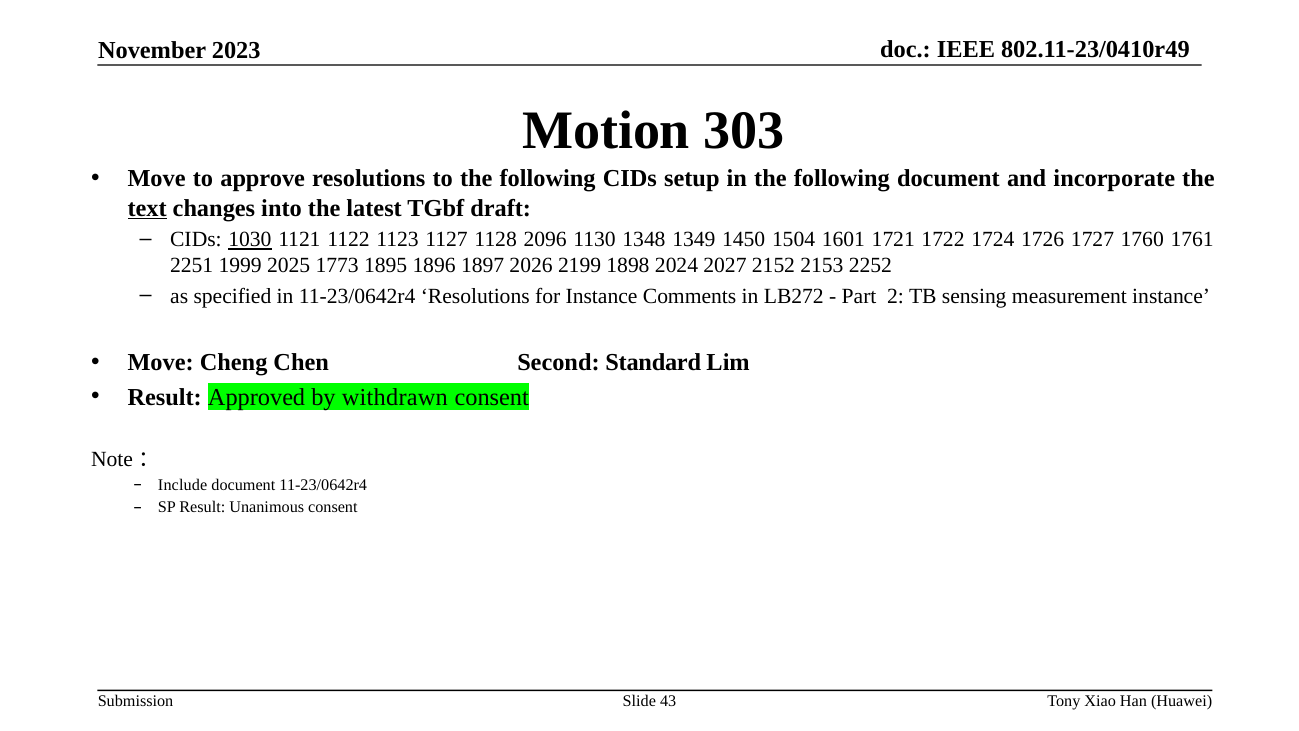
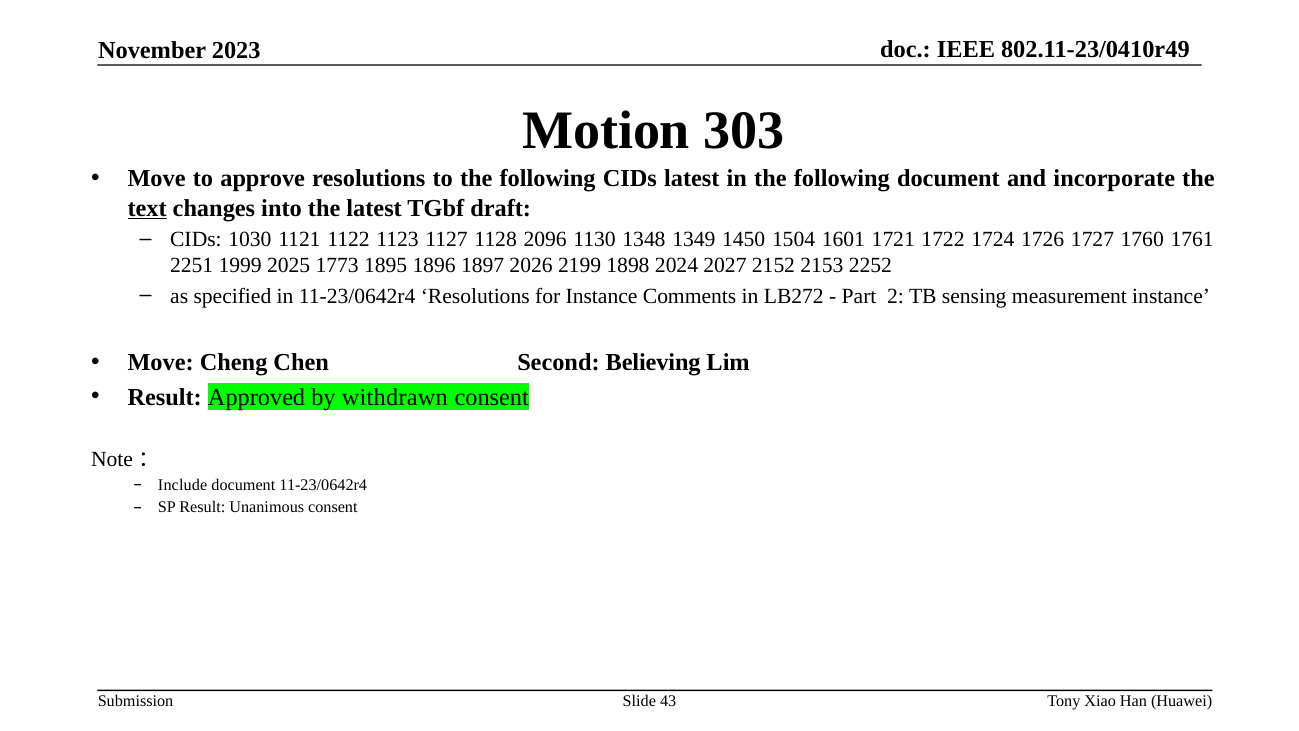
CIDs setup: setup -> latest
1030 underline: present -> none
Standard: Standard -> Believing
